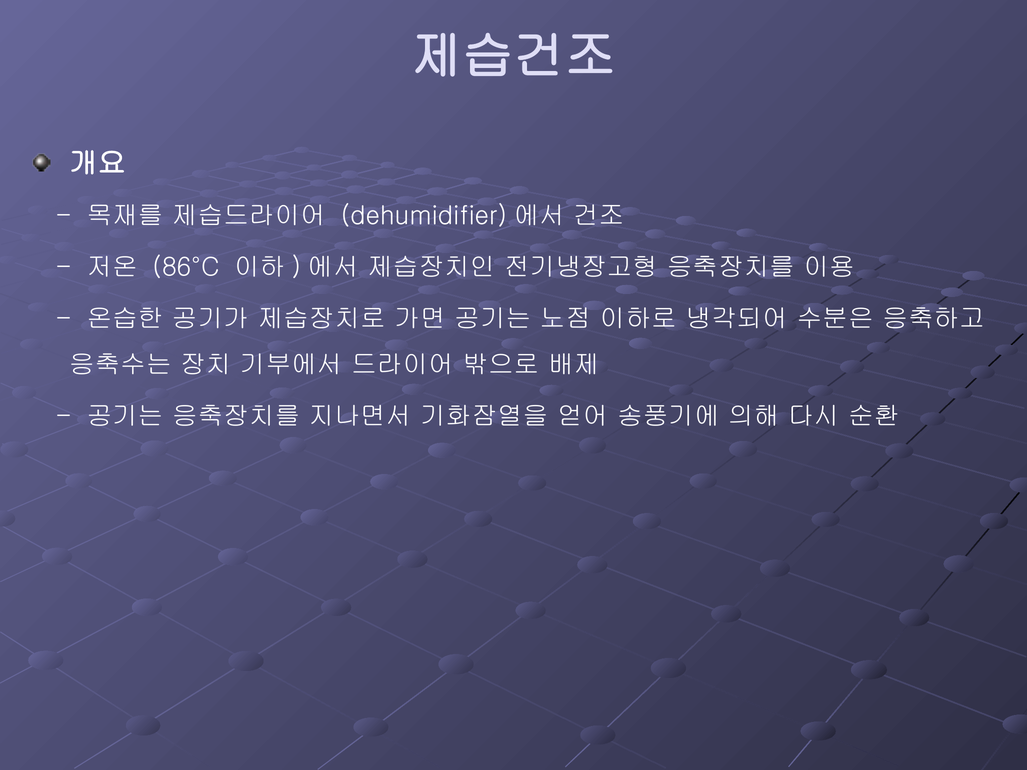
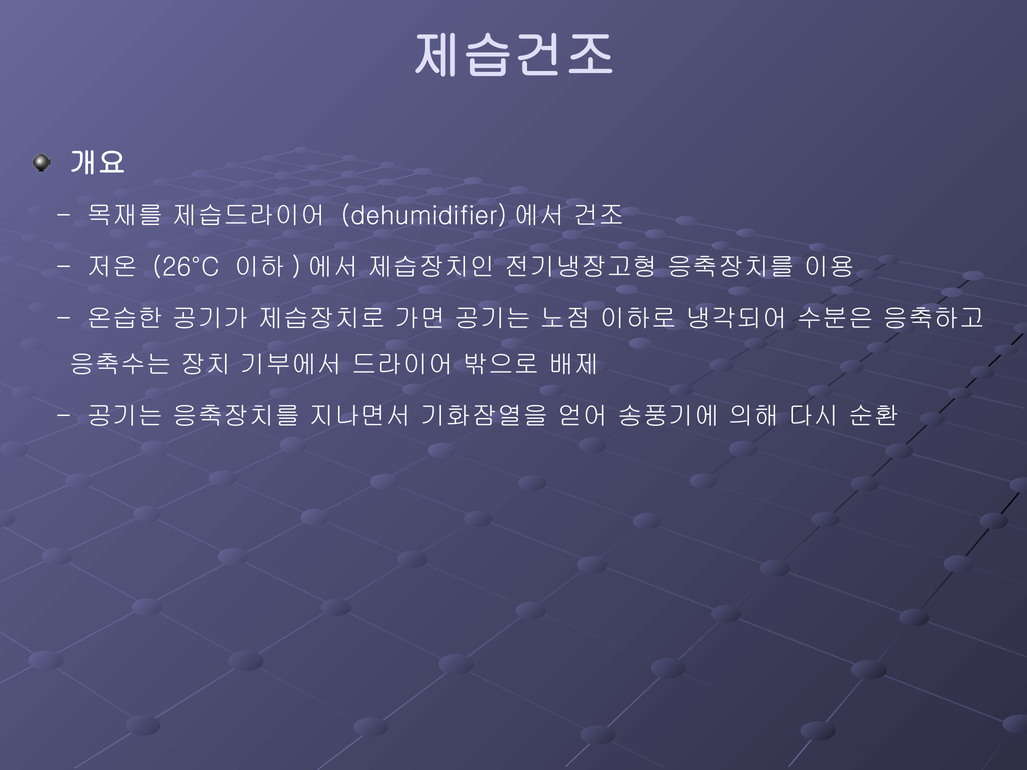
86°C: 86°C -> 26°C
